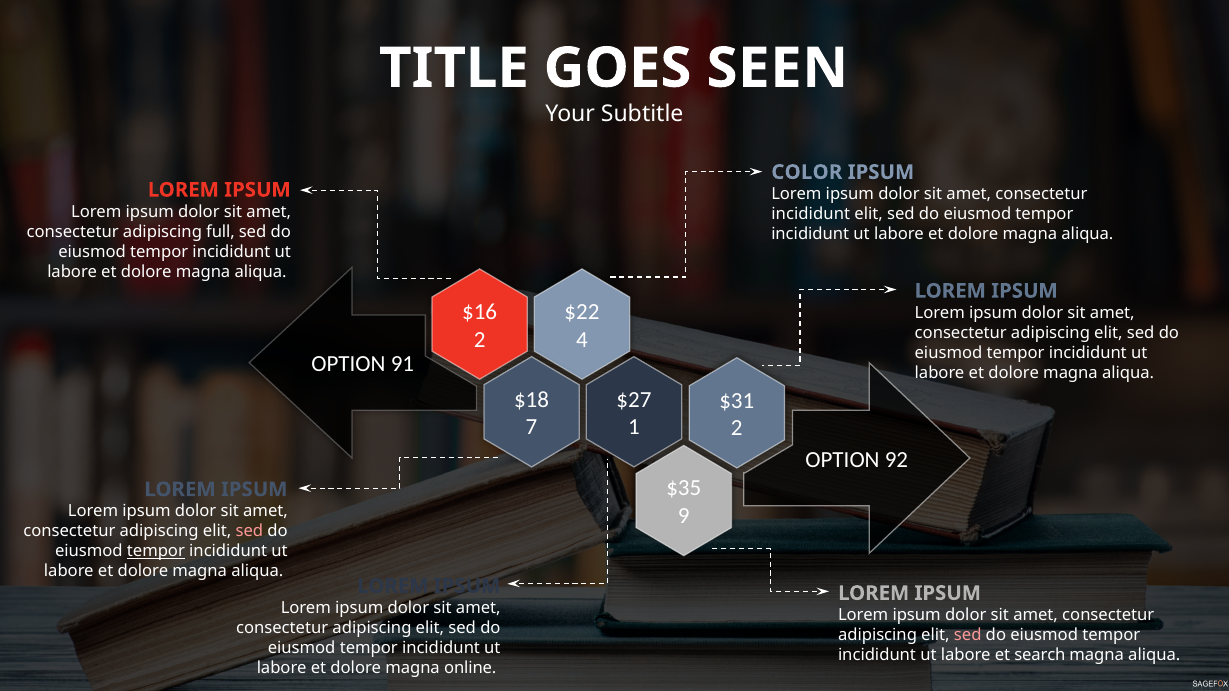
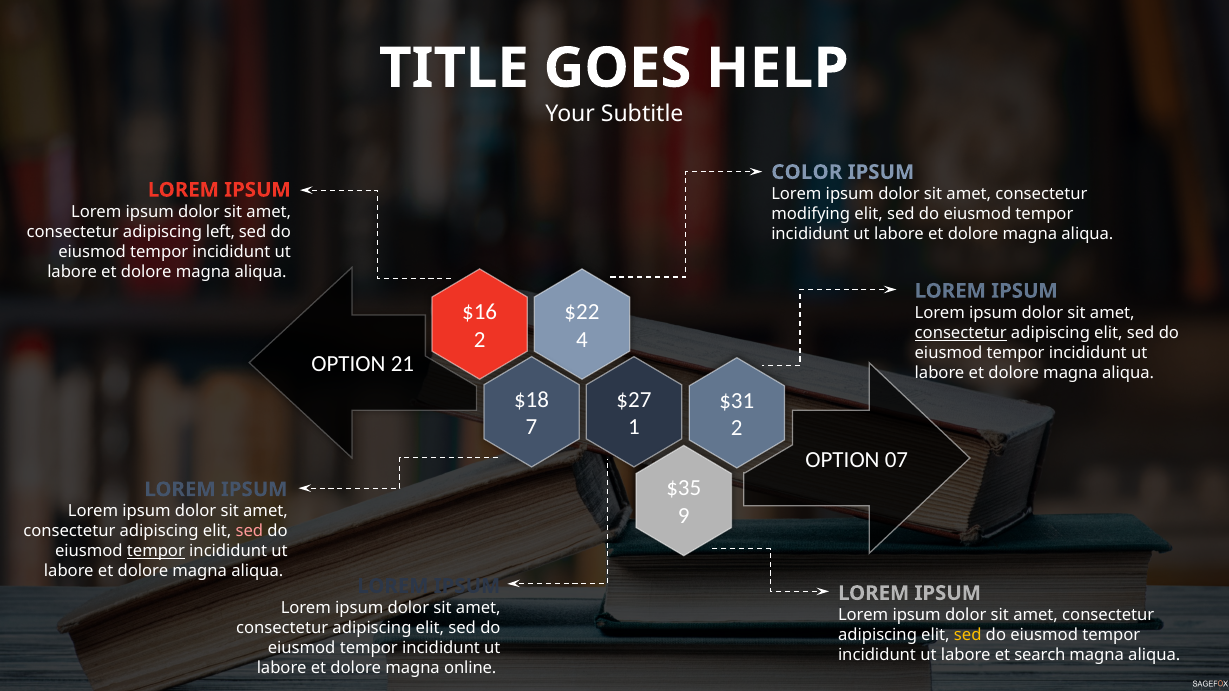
SEEN: SEEN -> HELP
incididunt at (811, 214): incididunt -> modifying
full: full -> left
consectetur at (961, 333) underline: none -> present
91: 91 -> 21
92: 92 -> 07
sed at (968, 635) colour: pink -> yellow
